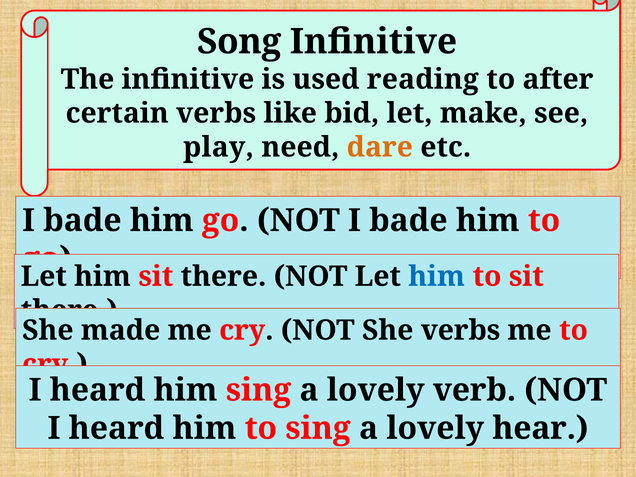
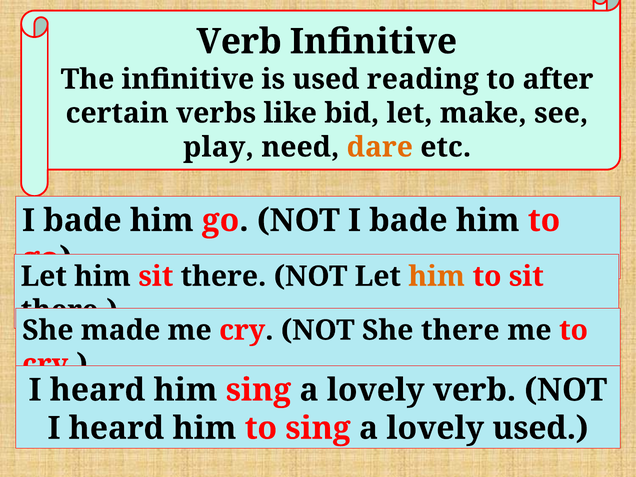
Song at (239, 42): Song -> Verb
him at (437, 276) colour: blue -> orange
She verbs: verbs -> there
lovely hear: hear -> used
